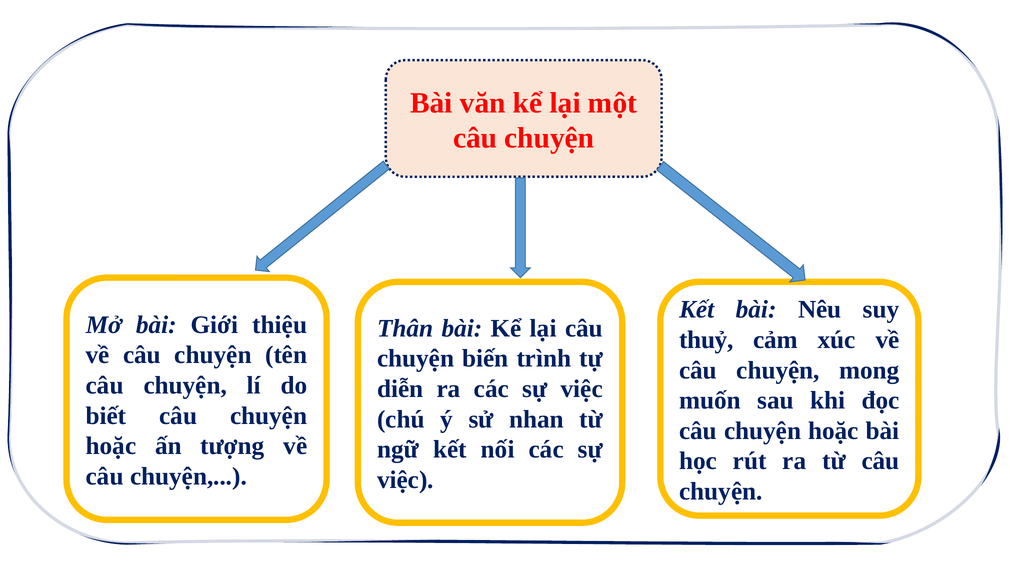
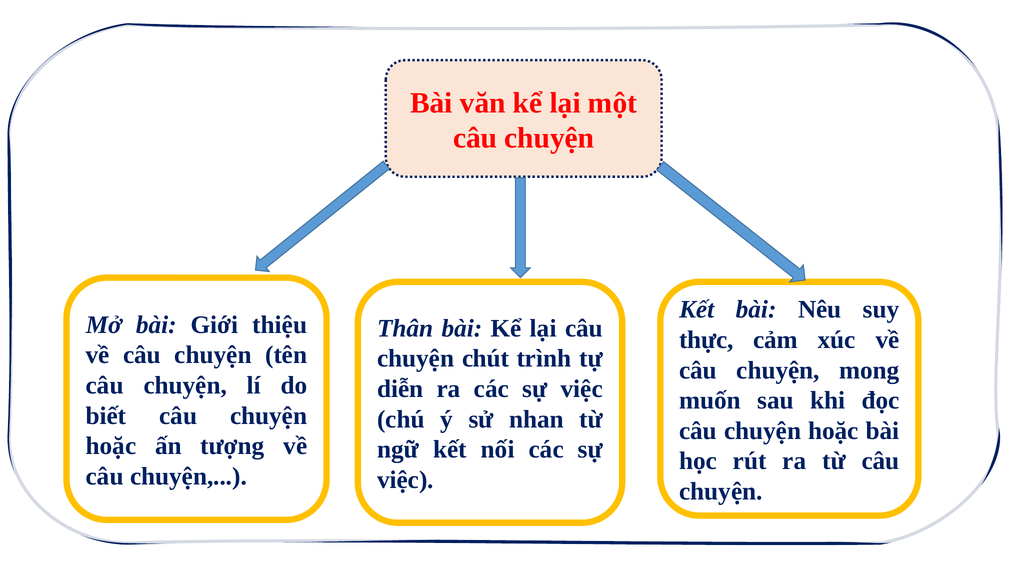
thuỷ: thuỷ -> thực
biến: biến -> chút
